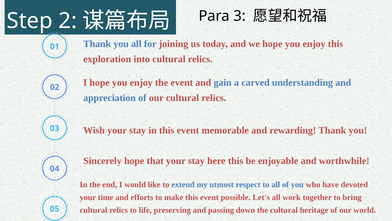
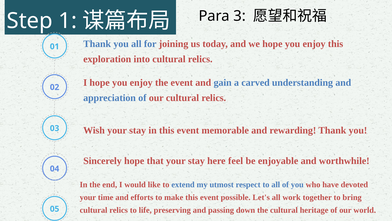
2: 2 -> 1
here this: this -> feel
